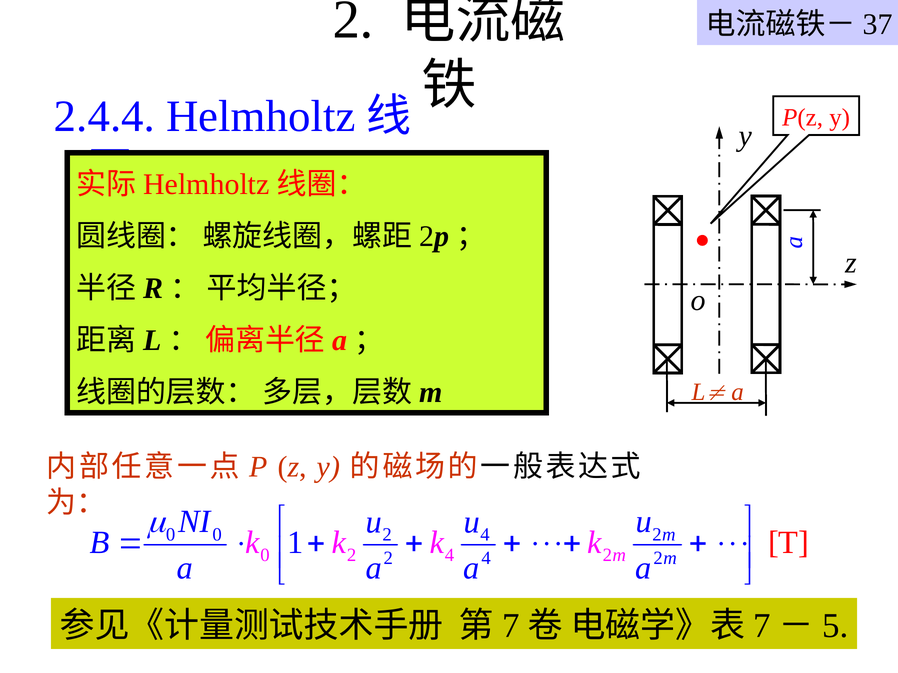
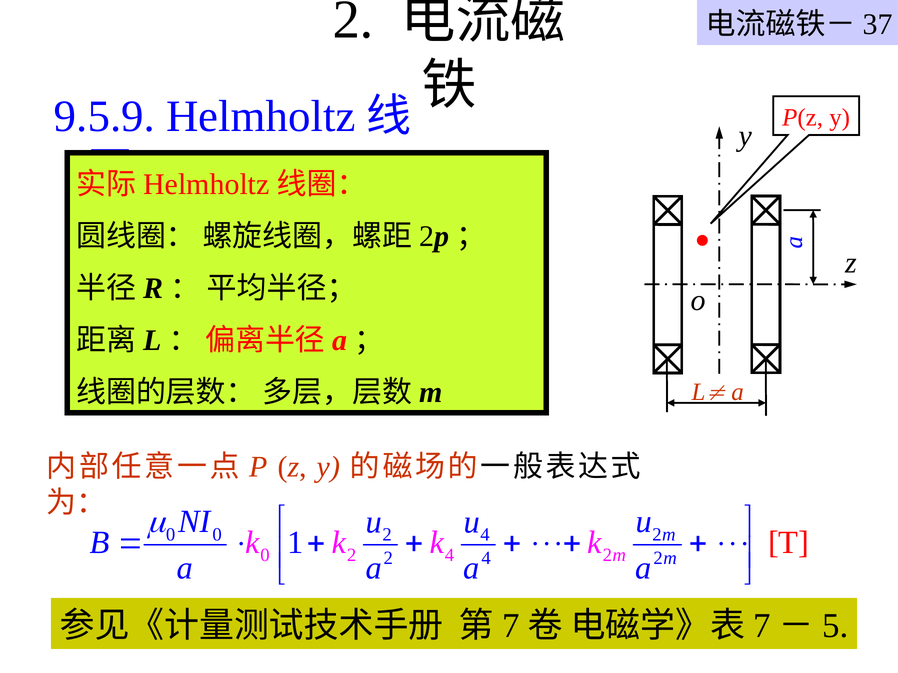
2.4.4: 2.4.4 -> 9.5.9
